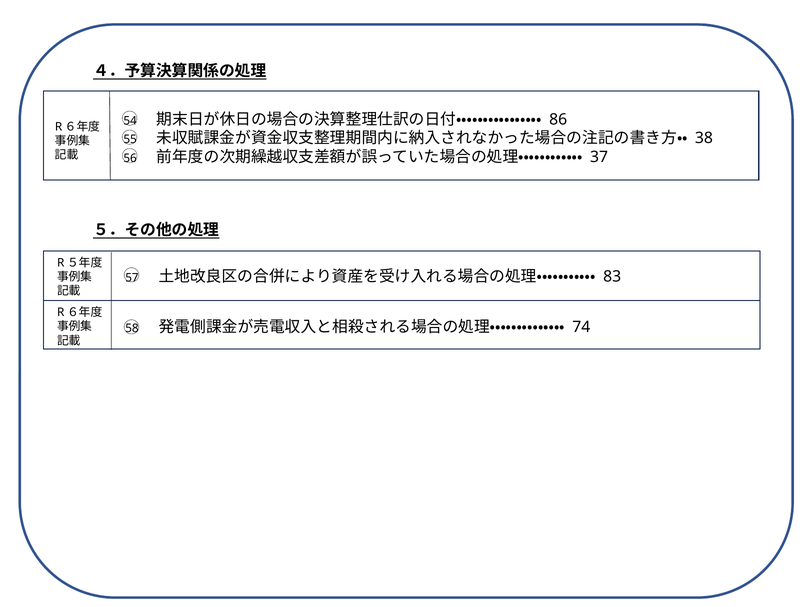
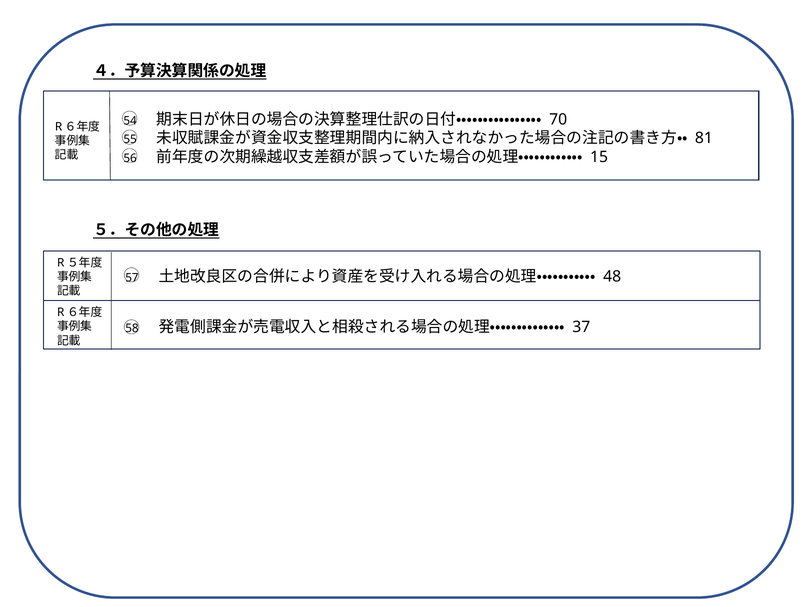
86: 86 -> 70
38: 38 -> 81
37: 37 -> 15
83: 83 -> 48
74: 74 -> 37
